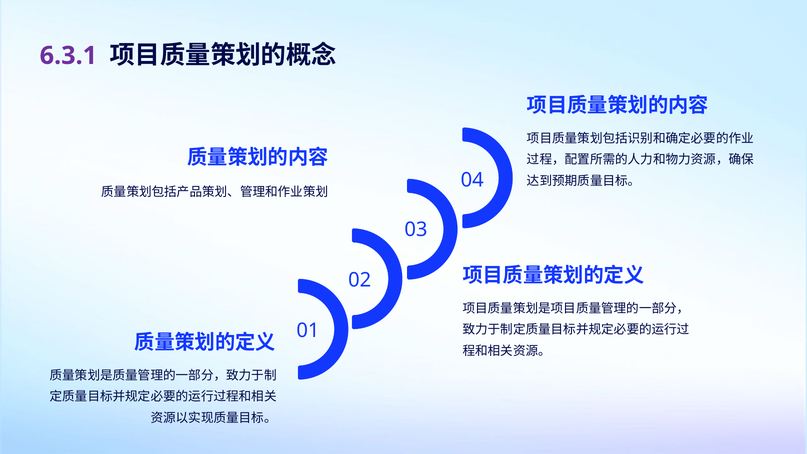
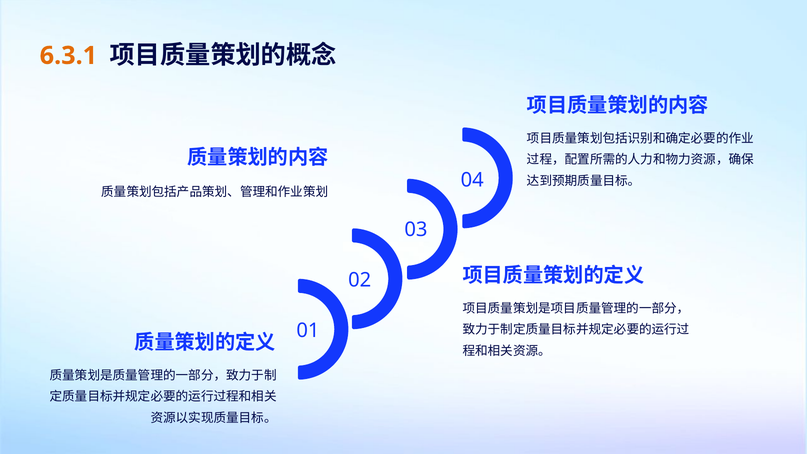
6.3.1 colour: purple -> orange
